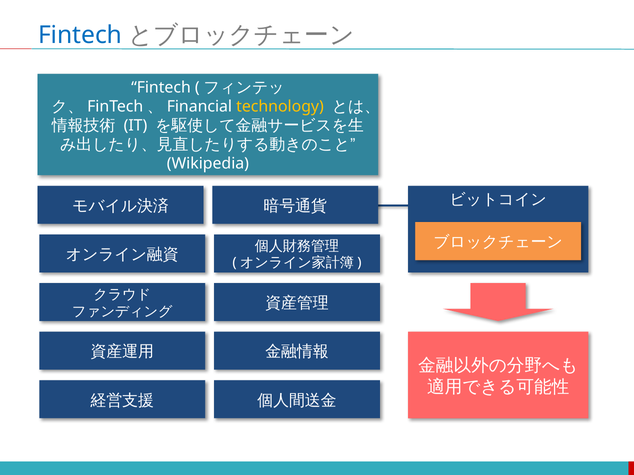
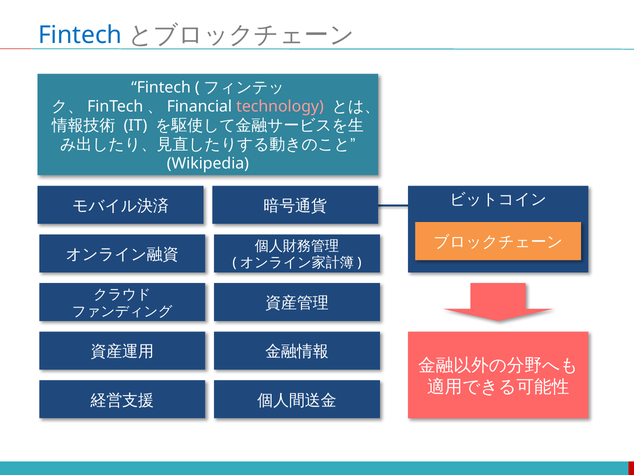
technology colour: yellow -> pink
